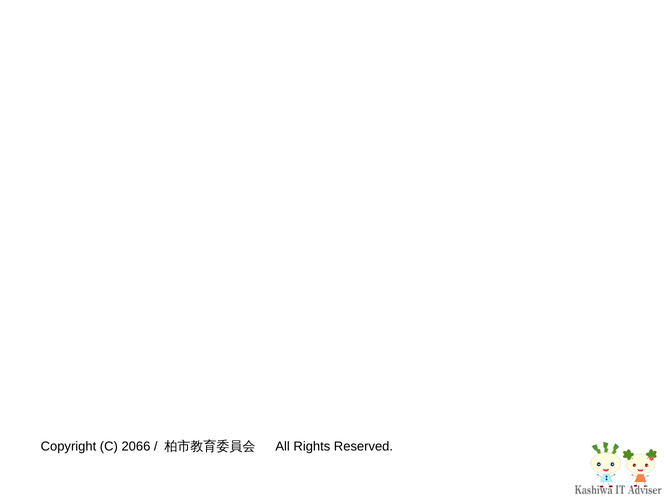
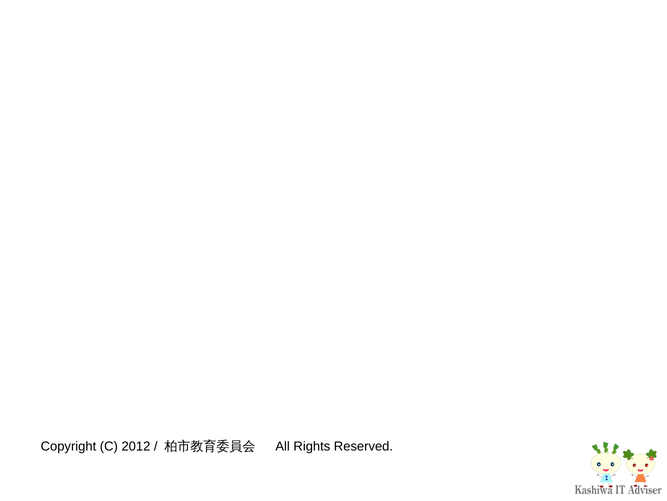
2066: 2066 -> 2012
